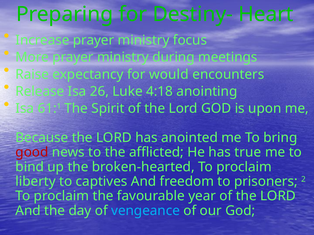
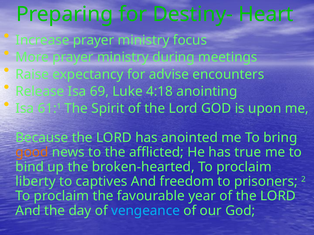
would: would -> advise
26: 26 -> 69
good colour: red -> orange
